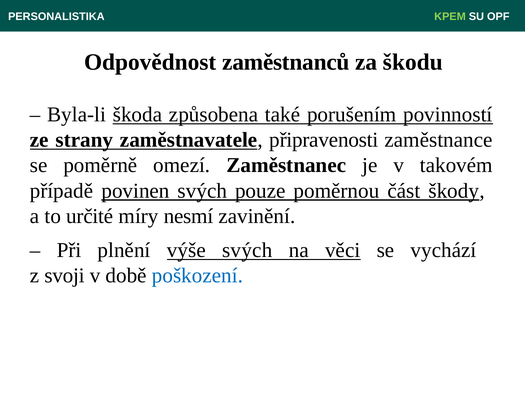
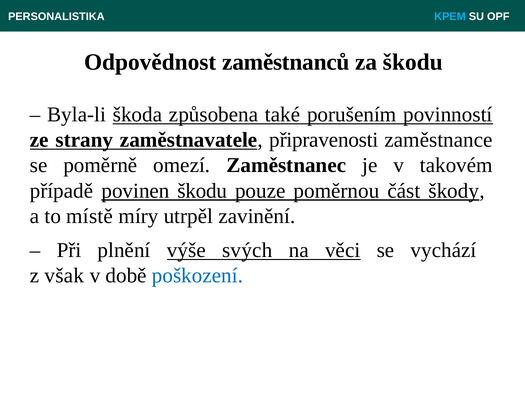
KPEM colour: light green -> light blue
povinen svých: svých -> škodu
určité: určité -> místě
nesmí: nesmí -> utrpěl
svoji: svoji -> však
